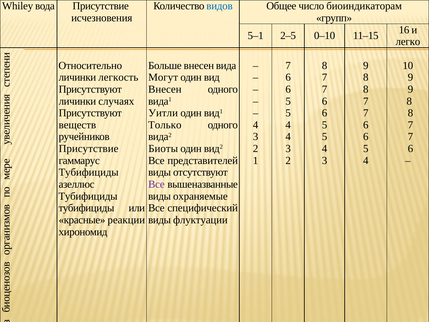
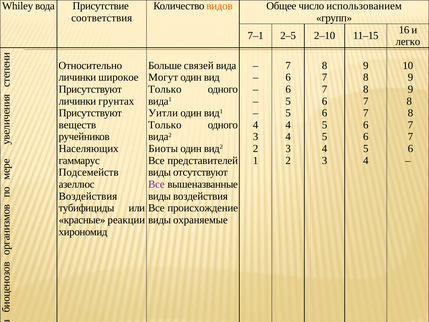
видов colour: blue -> orange
биоиндикаторам: биоиндикаторам -> использованием
исчезновения: исчезновения -> соответствия
5–1: 5–1 -> 7–1
0–10: 0–10 -> 2–10
Больше внесен: внесен -> связей
легкость: легкость -> широкое
Внесен at (165, 89): Внесен -> Только
случаях: случаях -> грунтах
Присутствие at (89, 149): Присутствие -> Населяющих
Тубифициды at (89, 172): Тубифициды -> Подсемейств
Тубифициды at (88, 196): Тубифициды -> Воздействия
виды охраняемые: охраняемые -> воздействия
специфический: специфический -> происхождение
флуктуации: флуктуации -> охраняемые
